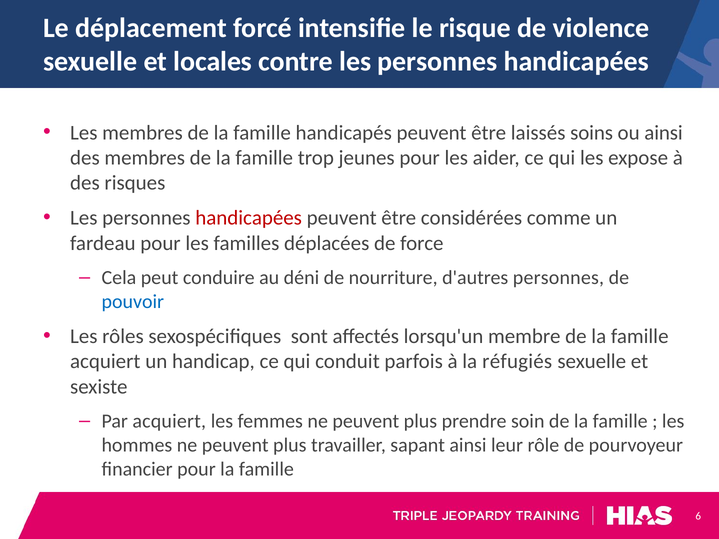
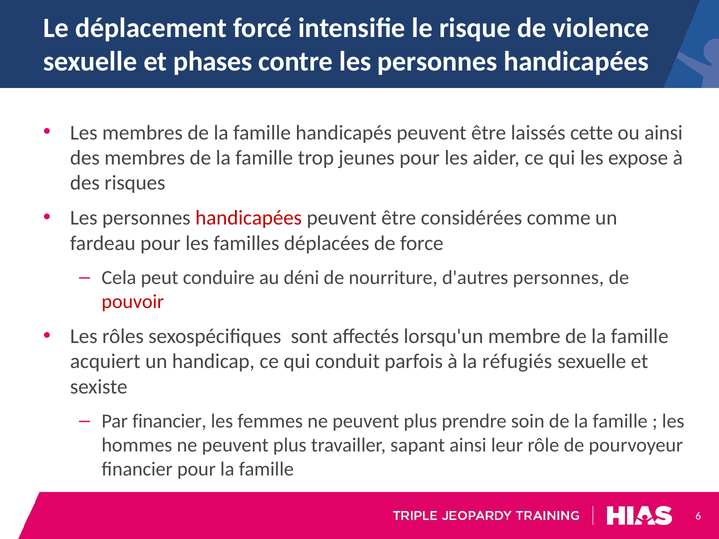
locales: locales -> phases
soins: soins -> cette
pouvoir colour: blue -> red
Par acquiert: acquiert -> financier
